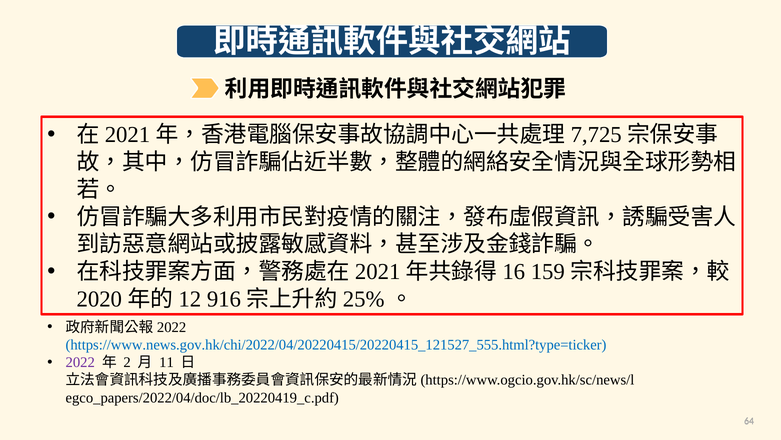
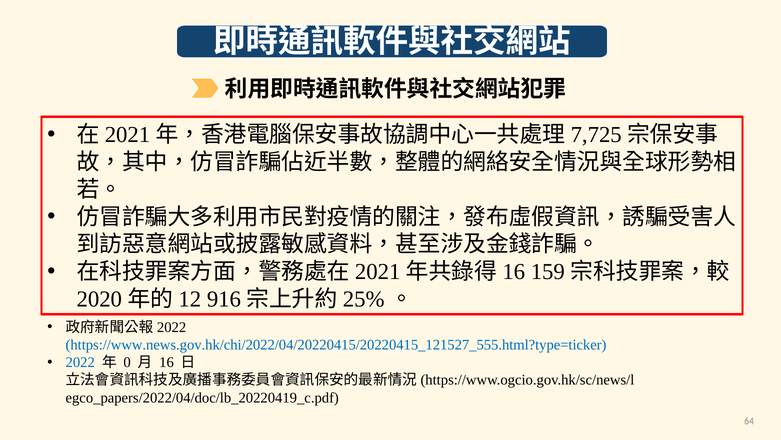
2022 colour: purple -> blue
2: 2 -> 0
11 at (167, 362): 11 -> 16
